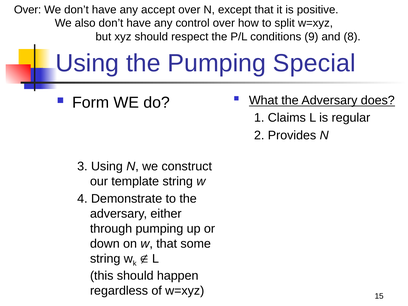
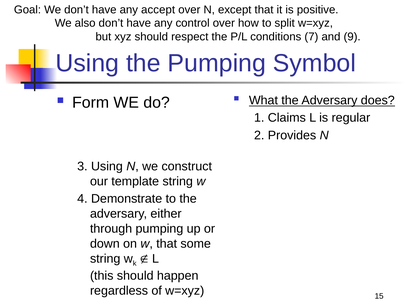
Over at (28, 10): Over -> Goal
9: 9 -> 7
8: 8 -> 9
Special: Special -> Symbol
